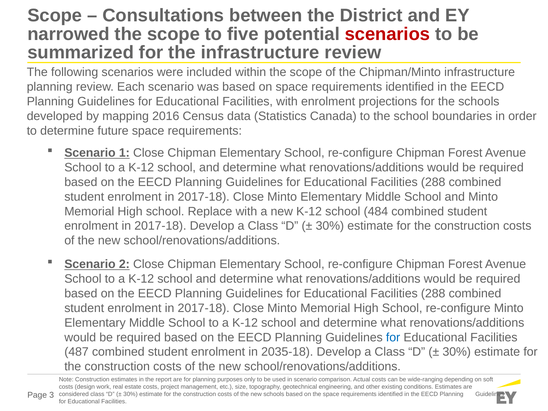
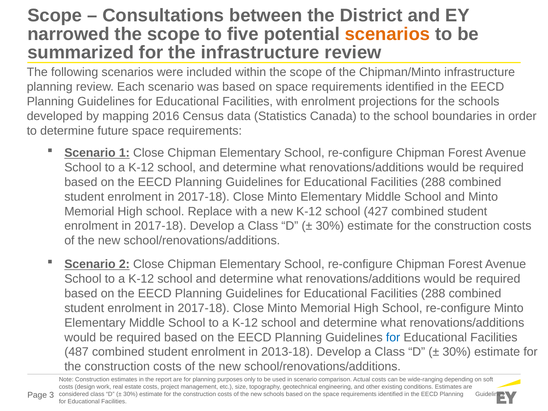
scenarios at (387, 34) colour: red -> orange
484: 484 -> 427
2035-18: 2035-18 -> 2013-18
